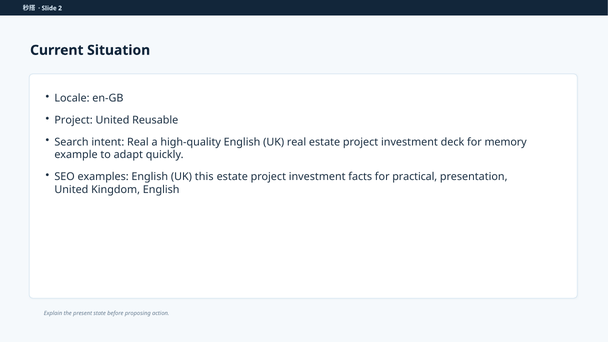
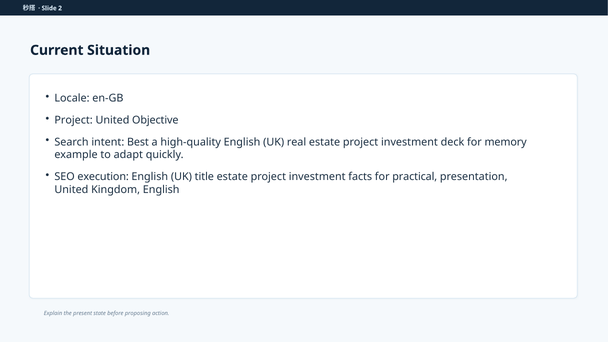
Reusable: Reusable -> Objective
intent Real: Real -> Best
examples: examples -> execution
this: this -> title
